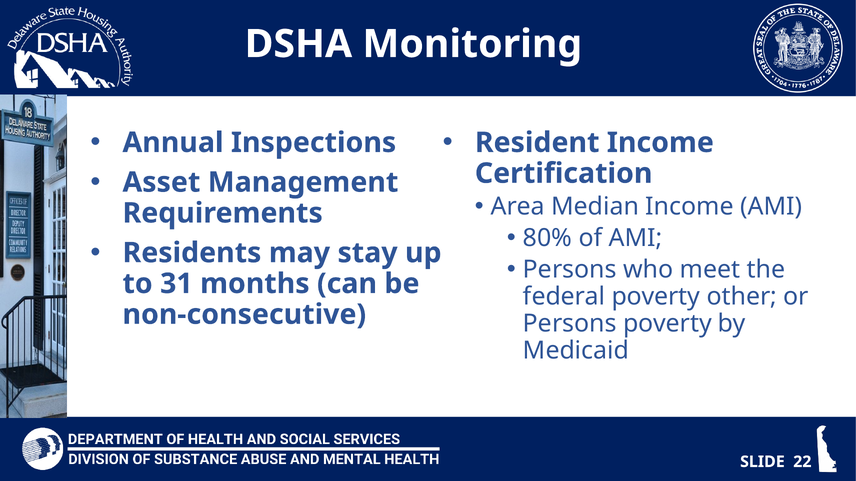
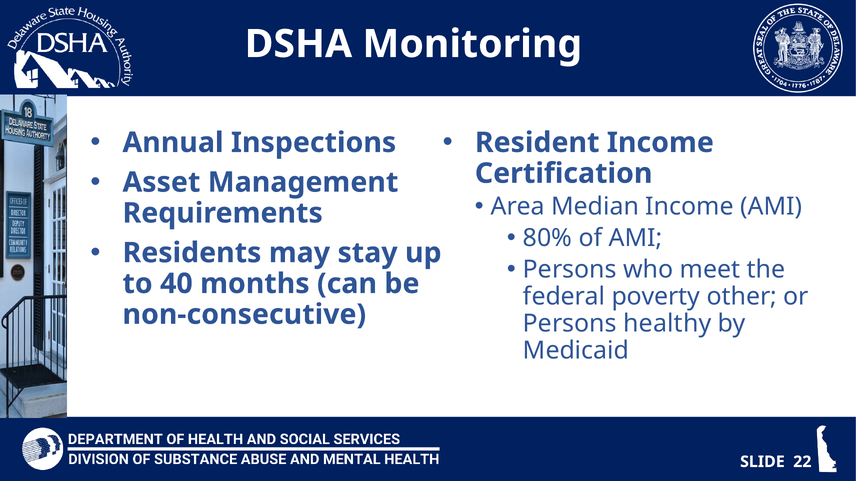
31: 31 -> 40
Persons poverty: poverty -> healthy
